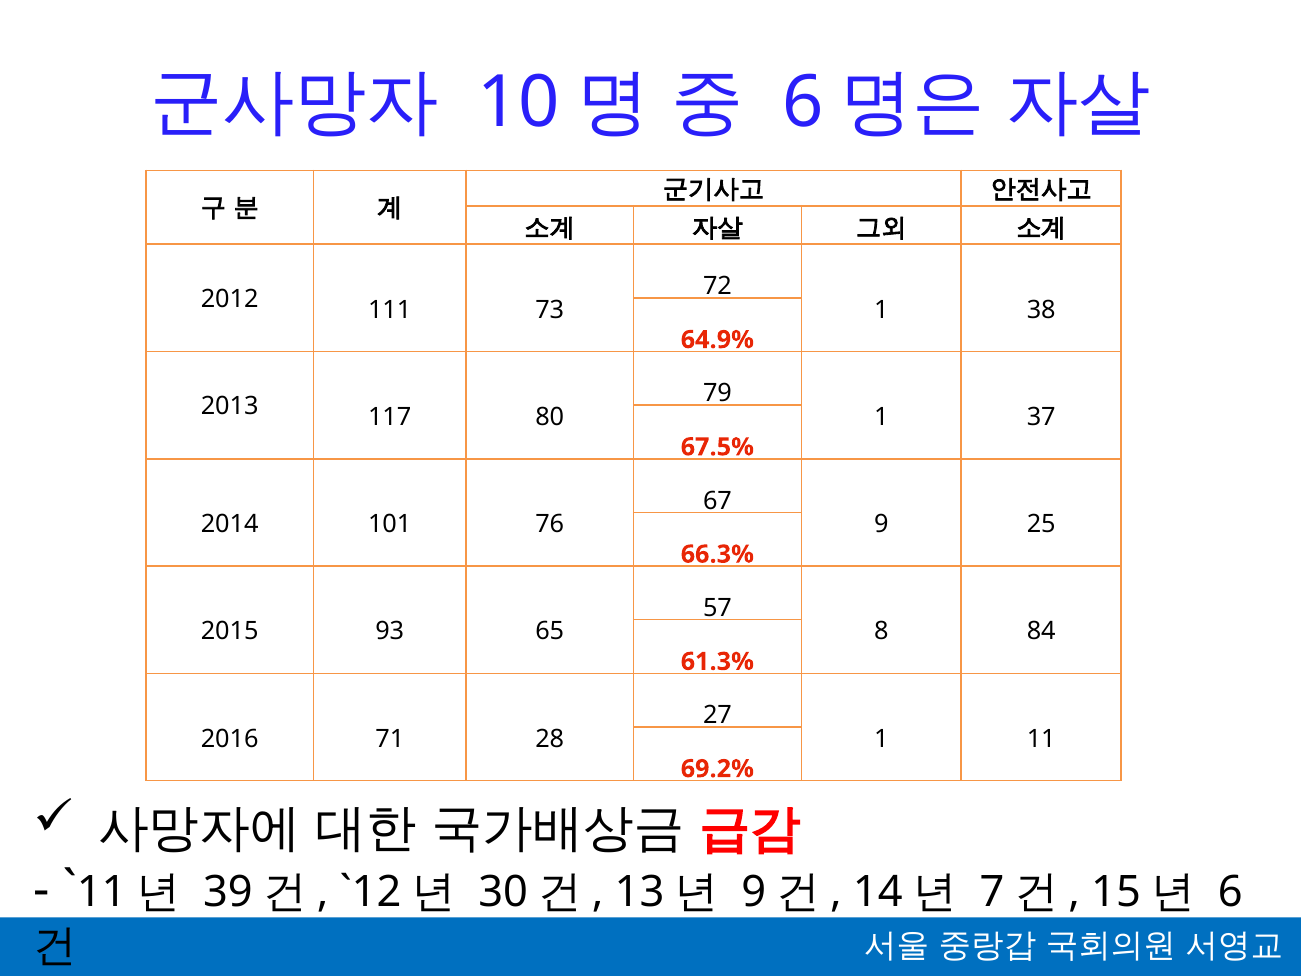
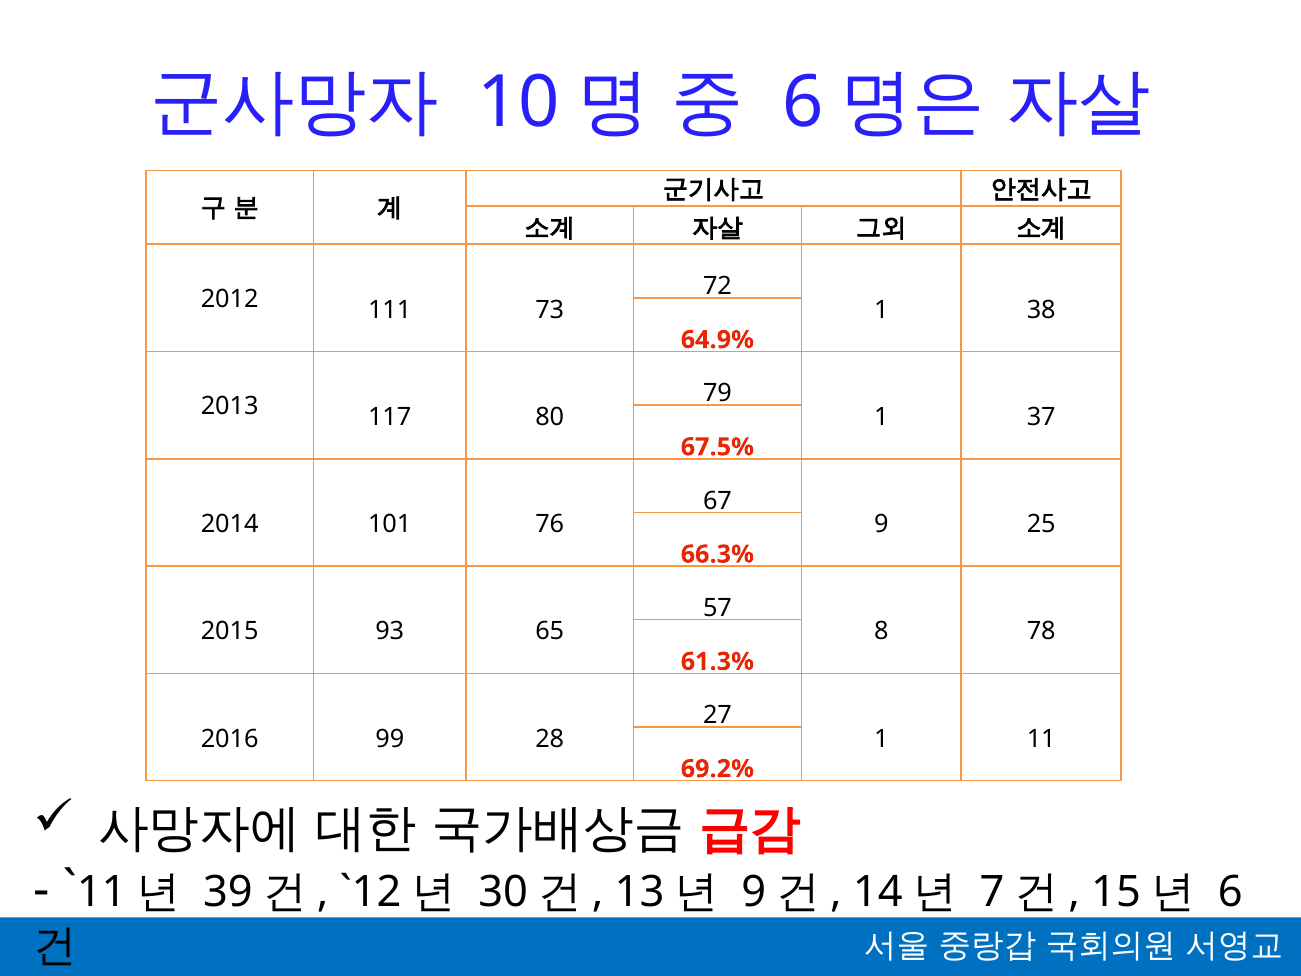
84: 84 -> 78
71: 71 -> 99
